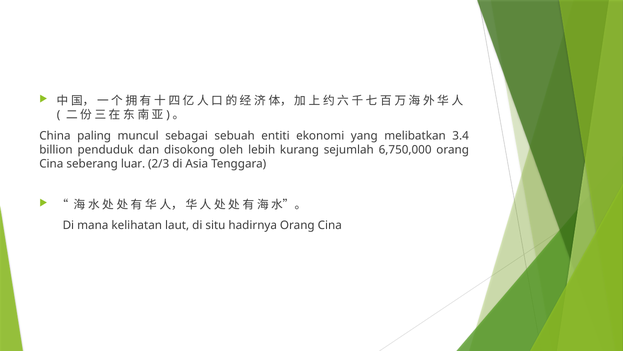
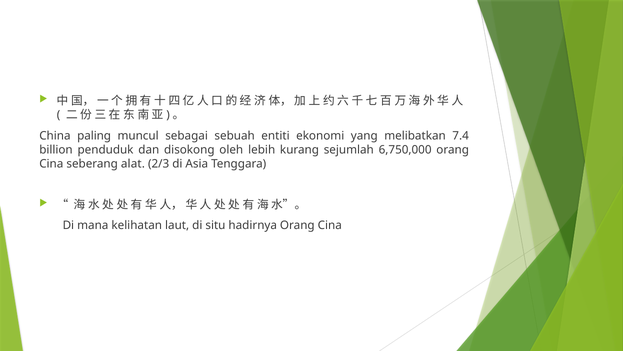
3.4: 3.4 -> 7.4
luar: luar -> alat
